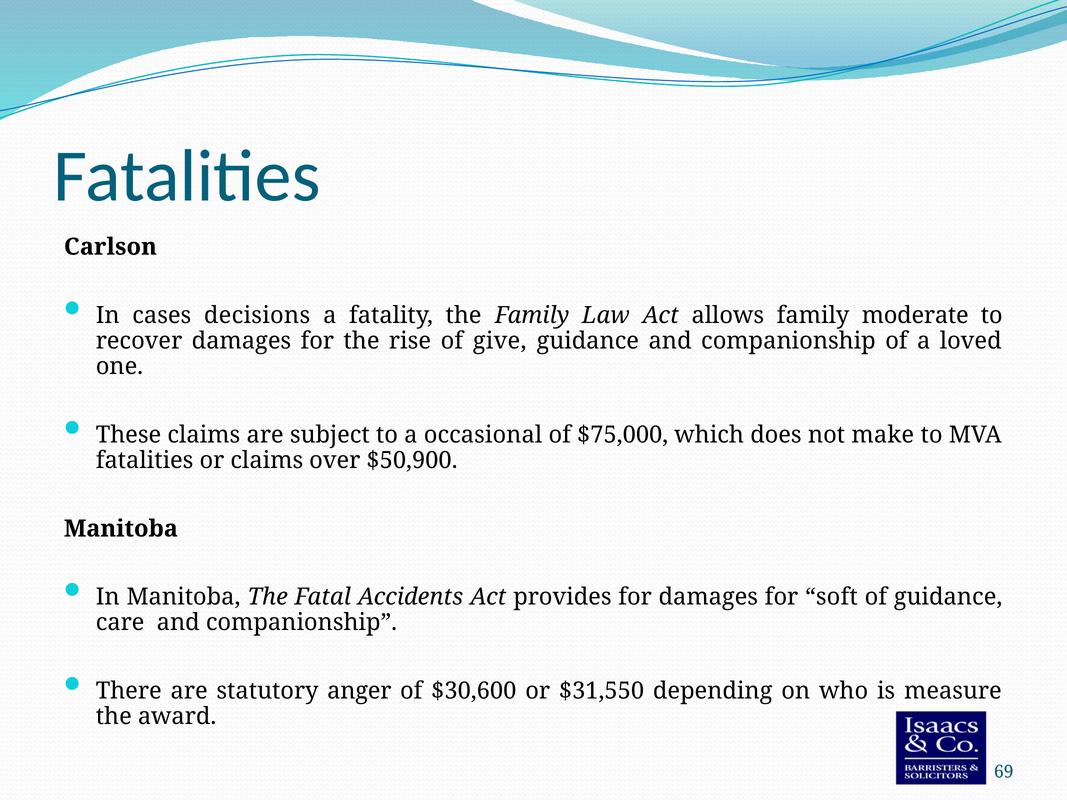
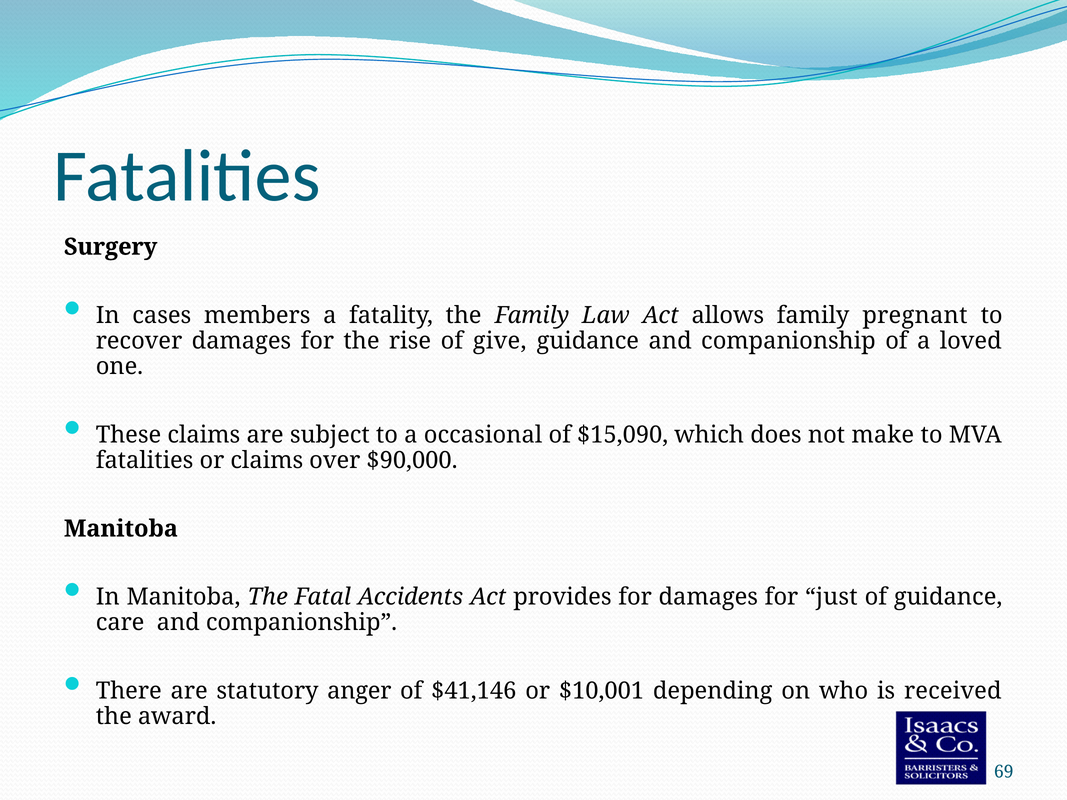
Carlson: Carlson -> Surgery
decisions: decisions -> members
moderate: moderate -> pregnant
$75,000: $75,000 -> $15,090
$50,900: $50,900 -> $90,000
soft: soft -> just
$30,600: $30,600 -> $41,146
$31,550: $31,550 -> $10,001
measure: measure -> received
